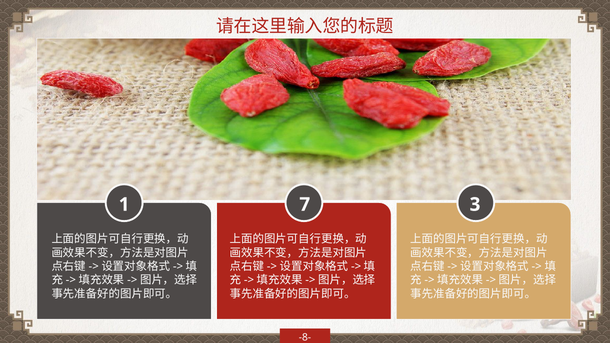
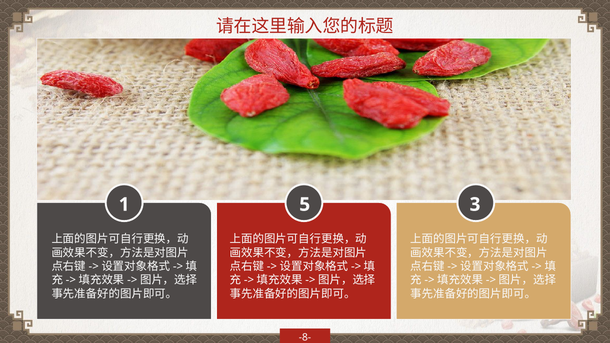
7: 7 -> 5
